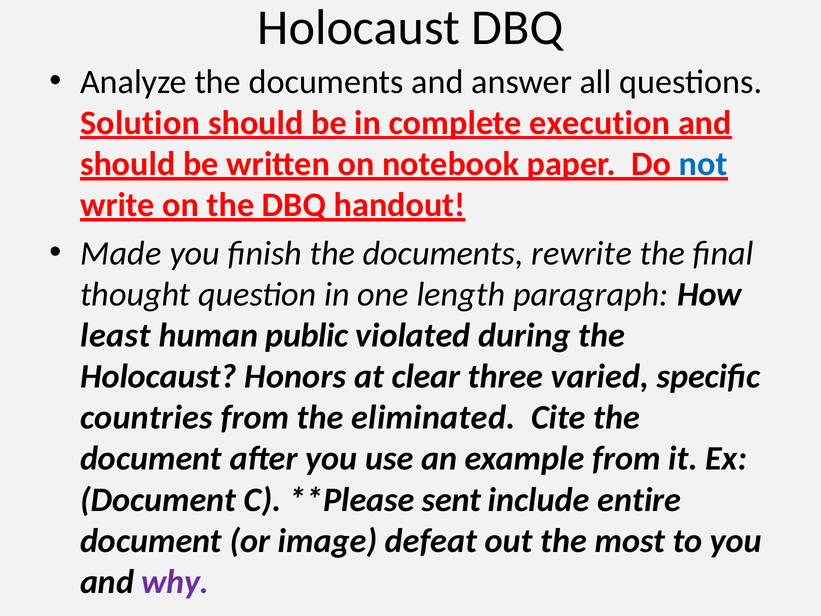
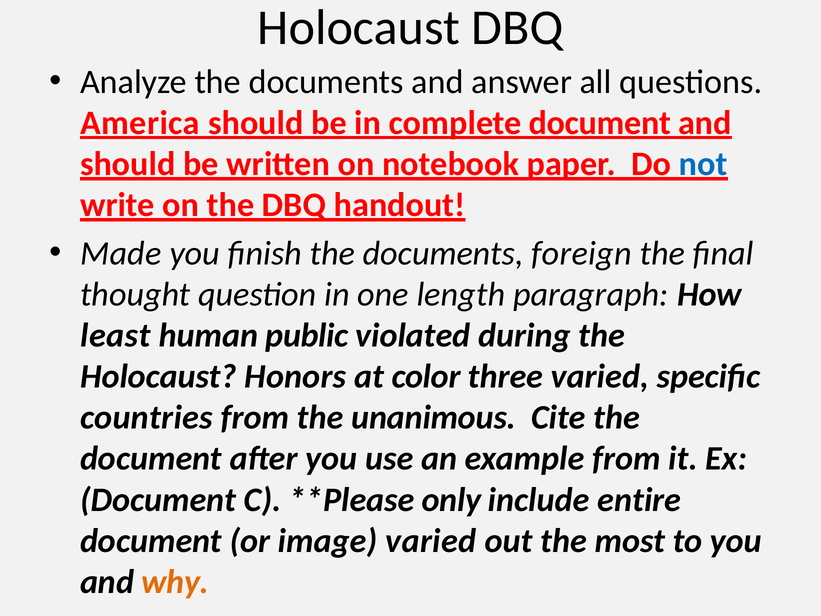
Solution: Solution -> America
complete execution: execution -> document
rewrite: rewrite -> foreign
clear: clear -> color
eliminated: eliminated -> unanimous
sent: sent -> only
image defeat: defeat -> varied
why colour: purple -> orange
